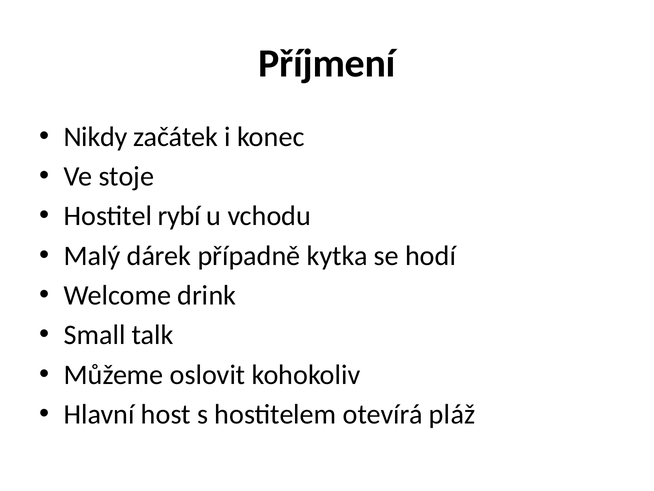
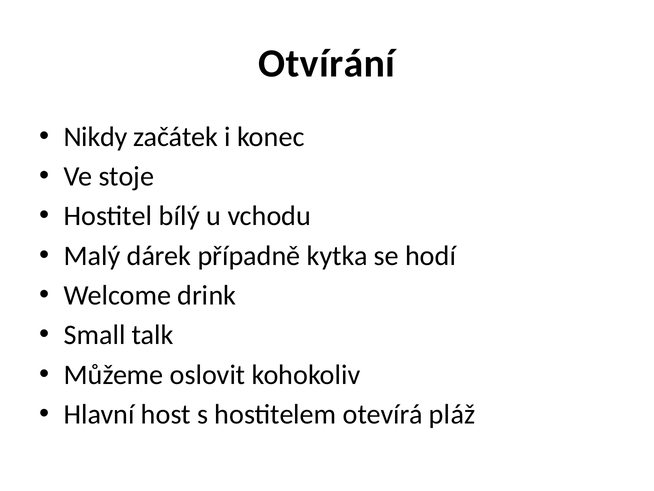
Příjmení: Příjmení -> Otvírání
rybí: rybí -> bílý
